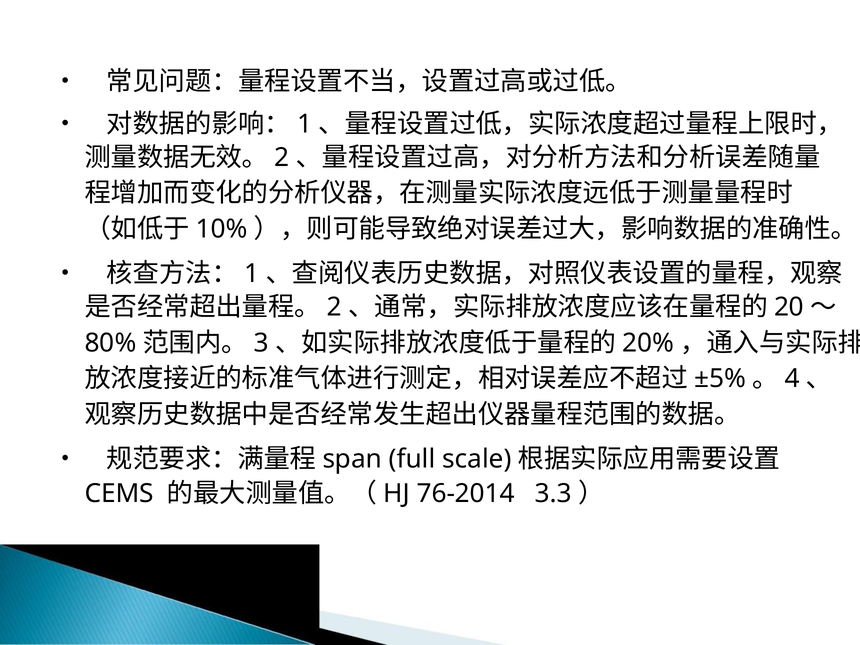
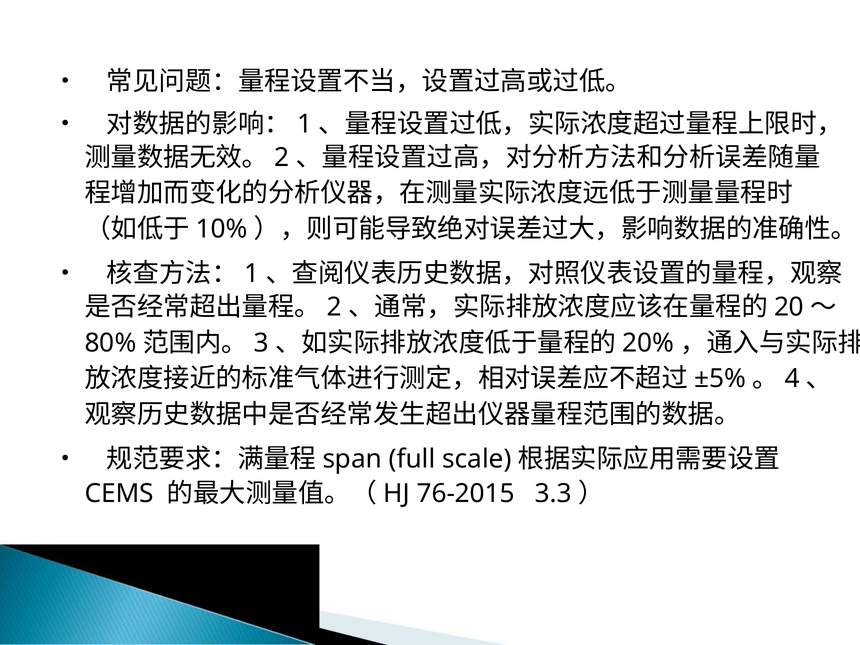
76-2014: 76-2014 -> 76-2015
